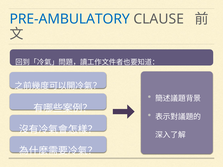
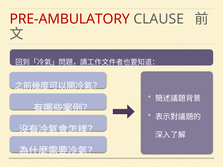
PRE-AMBULATORY colour: blue -> red
